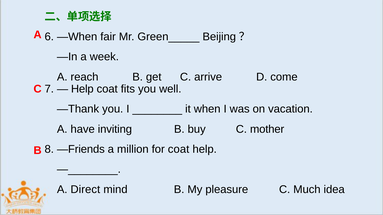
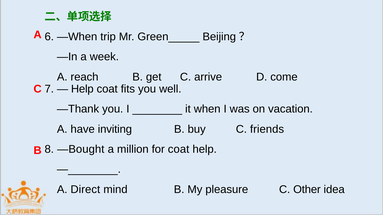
fair: fair -> trip
mother: mother -> friends
—Friends: —Friends -> —Bought
Much: Much -> Other
